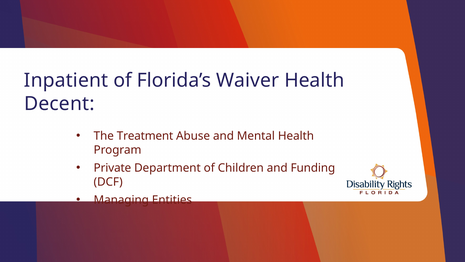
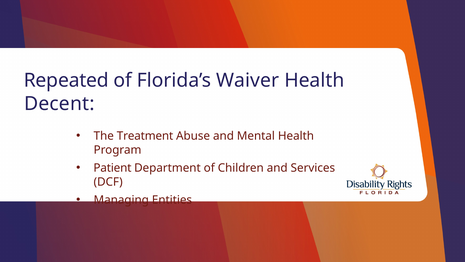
Inpatient: Inpatient -> Repeated
Private: Private -> Patient
Funding: Funding -> Services
